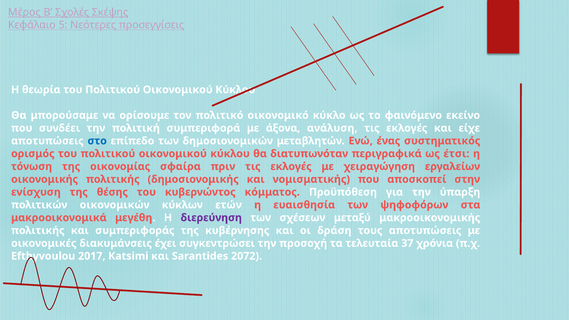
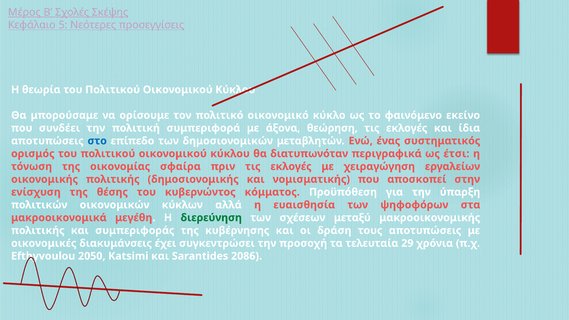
ανάλυση: ανάλυση -> θεώρηση
είχε: είχε -> ίδια
ετών: ετών -> αλλά
διερεύνηση colour: purple -> green
37: 37 -> 29
2017: 2017 -> 2050
2072: 2072 -> 2086
